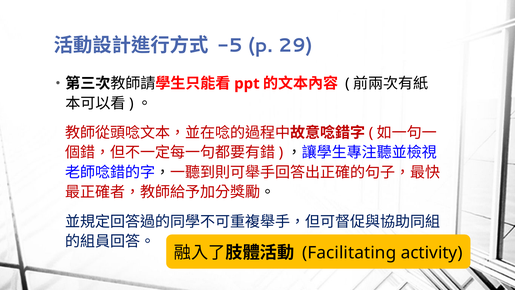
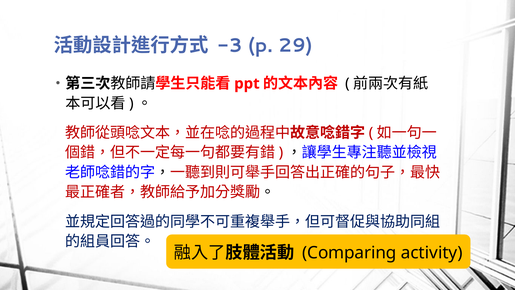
-5: -5 -> -3
Facilitating: Facilitating -> Comparing
